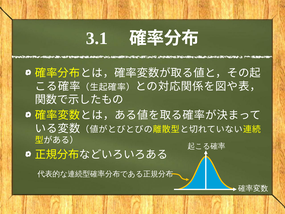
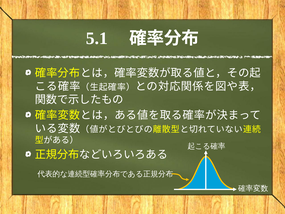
3.1: 3.1 -> 5.1
